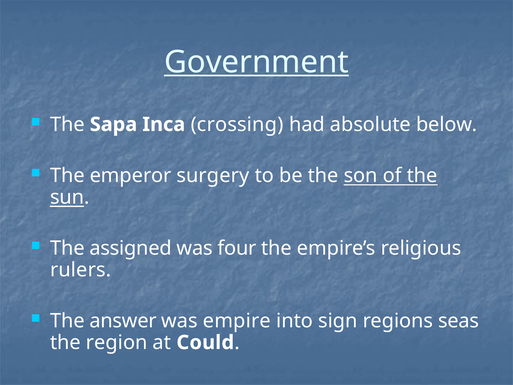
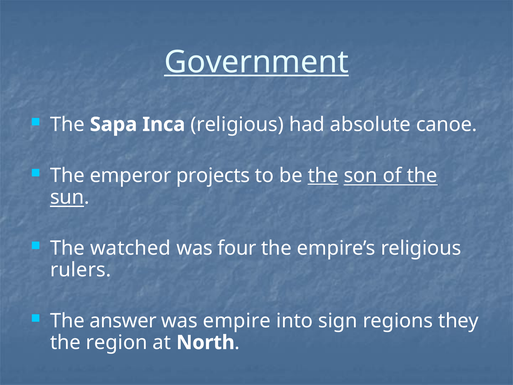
Inca crossing: crossing -> religious
below: below -> canoe
surgery: surgery -> projects
the at (323, 175) underline: none -> present
assigned: assigned -> watched
seas: seas -> they
Could: Could -> North
